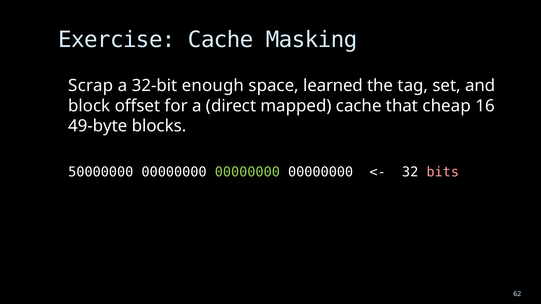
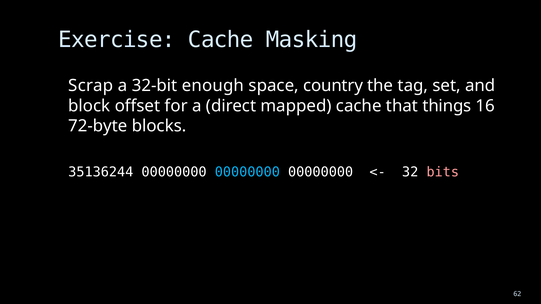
learned: learned -> country
cheap: cheap -> things
49-byte: 49-byte -> 72-byte
50000000: 50000000 -> 35136244
00000000 at (247, 172) colour: light green -> light blue
